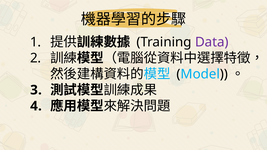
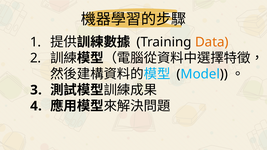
Data colour: purple -> orange
